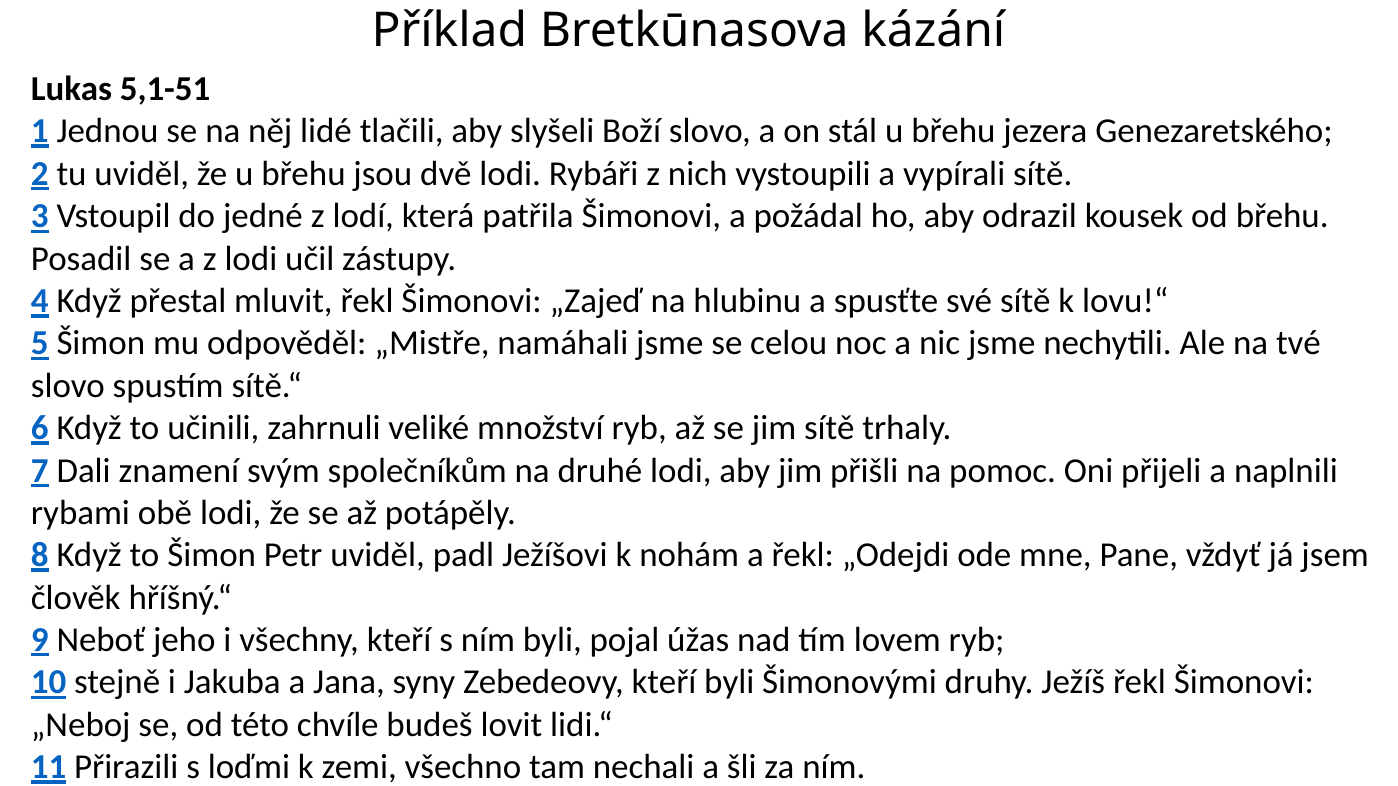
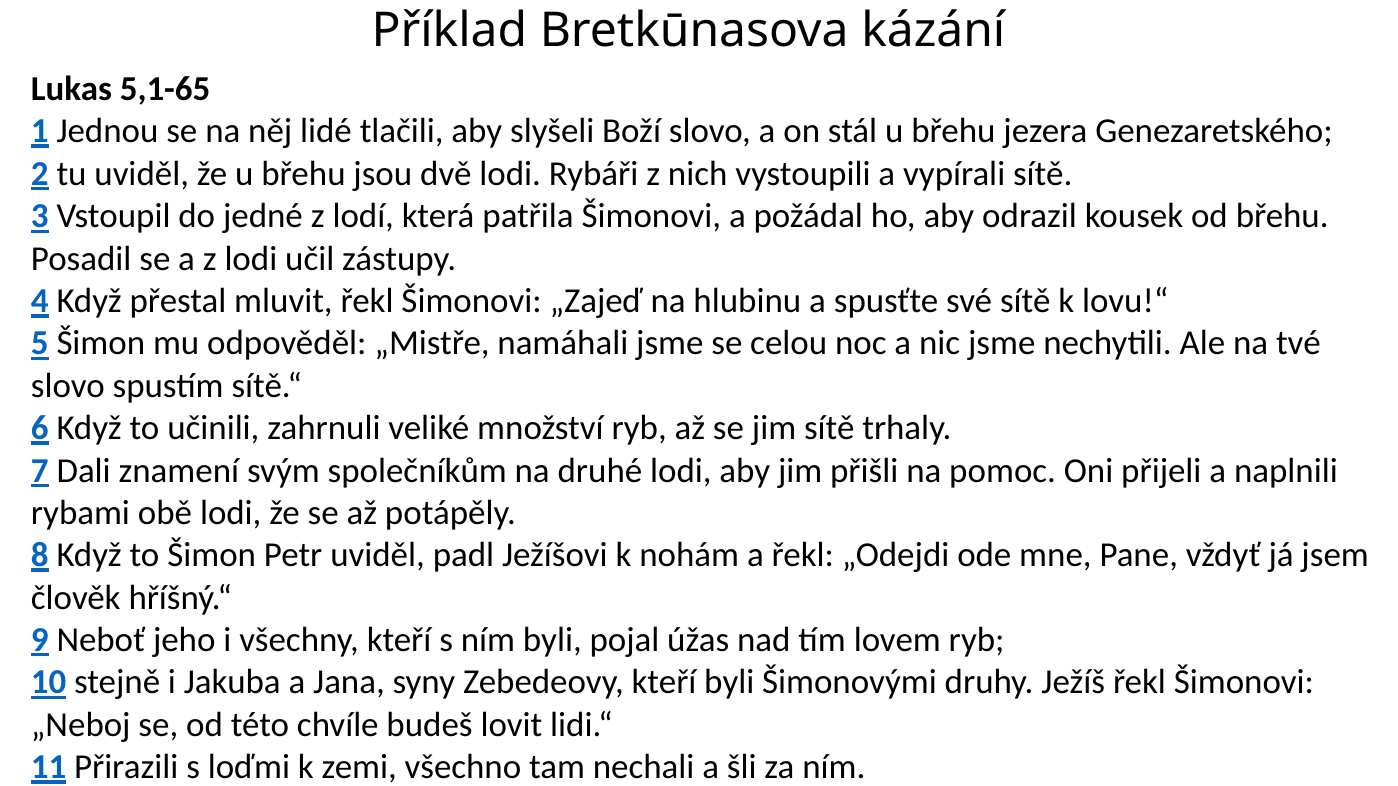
5,1-51: 5,1-51 -> 5,1-65
